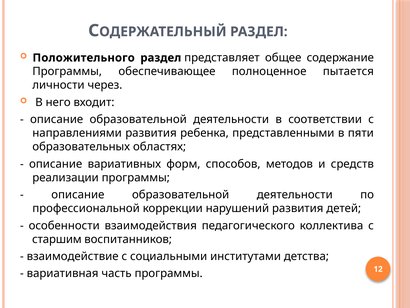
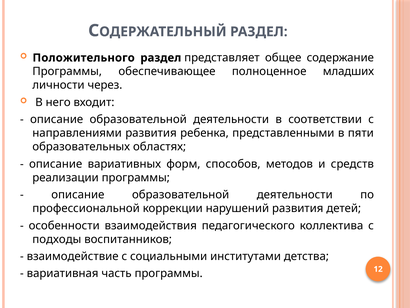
пытается: пытается -> младших
старшим: старшим -> подходы
